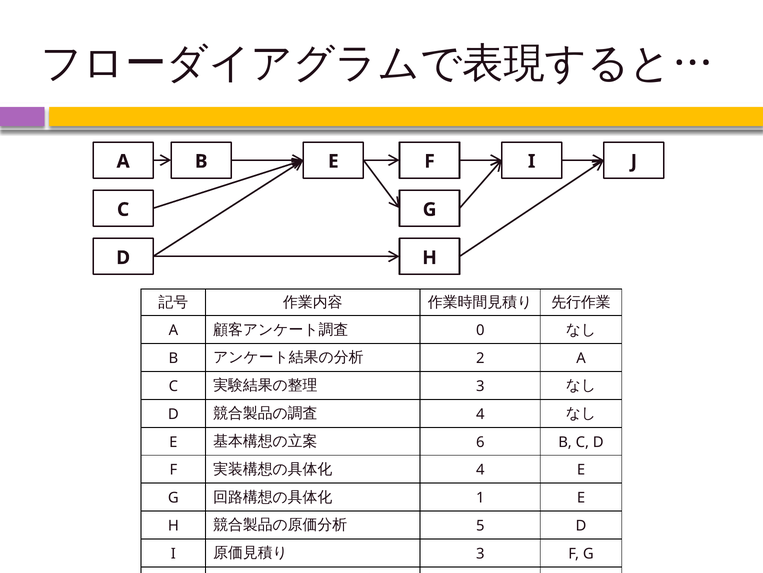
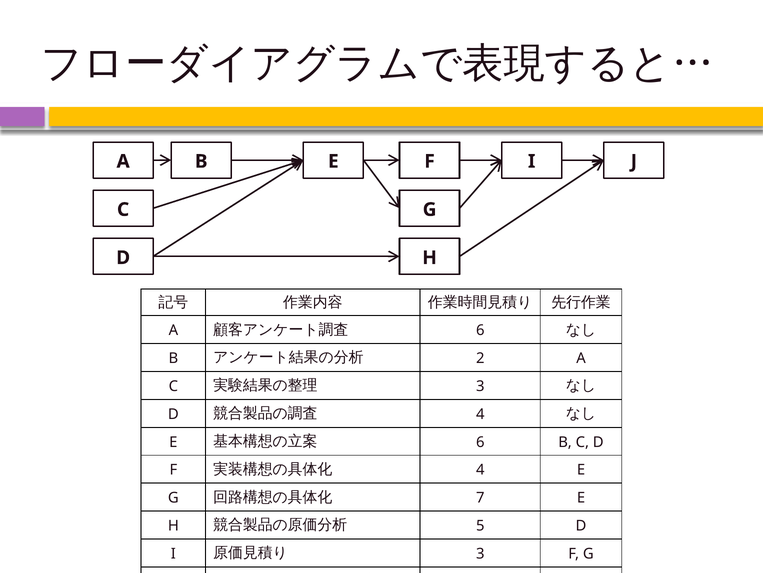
0 at (480, 330): 0 -> 6
1: 1 -> 7
